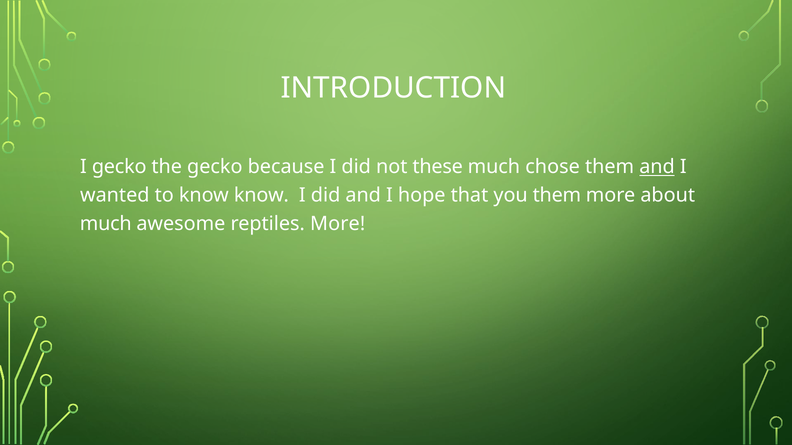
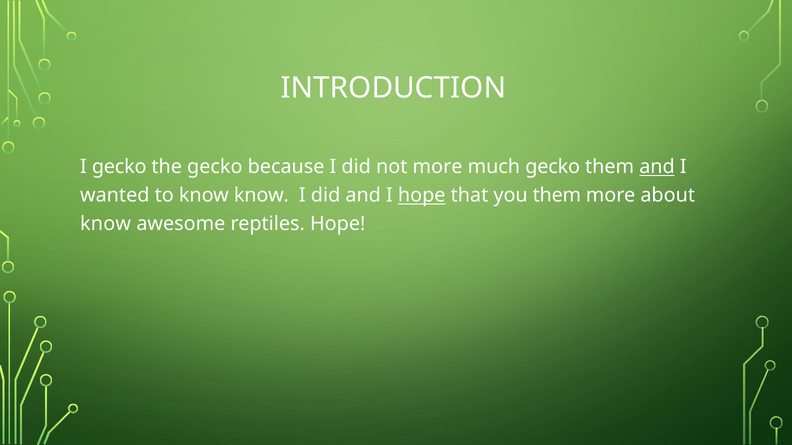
not these: these -> more
much chose: chose -> gecko
hope at (422, 196) underline: none -> present
much at (106, 224): much -> know
reptiles More: More -> Hope
